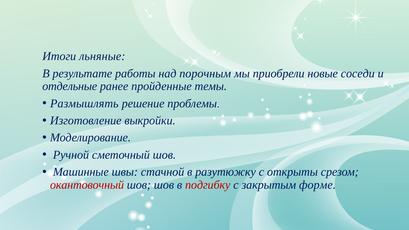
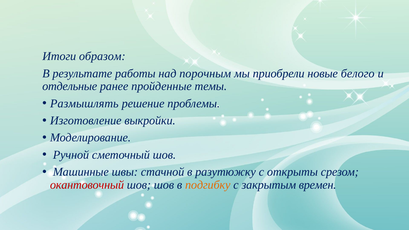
льняные: льняные -> образом
соседи: соседи -> белого
подгибку colour: red -> orange
форме: форме -> времен
